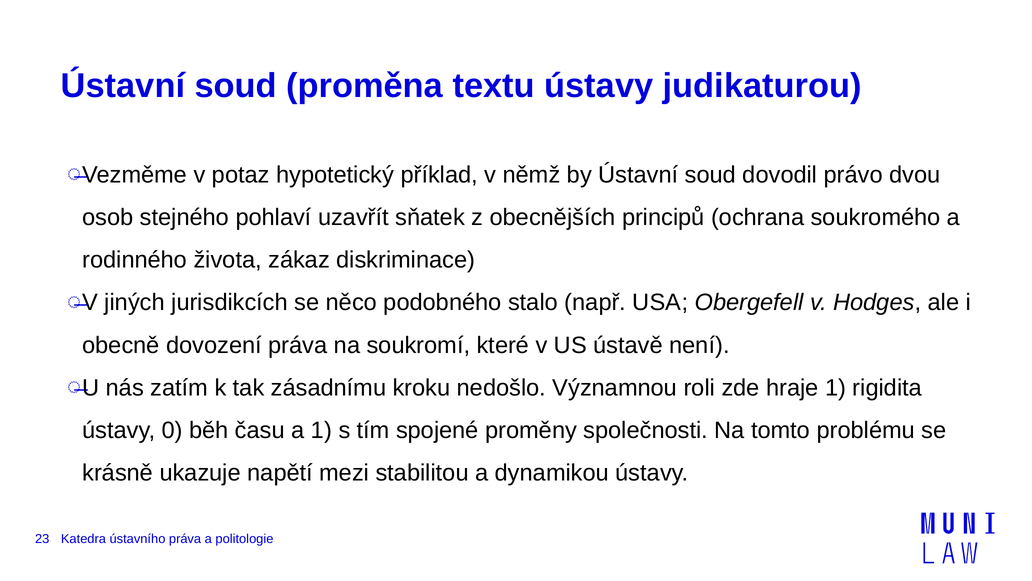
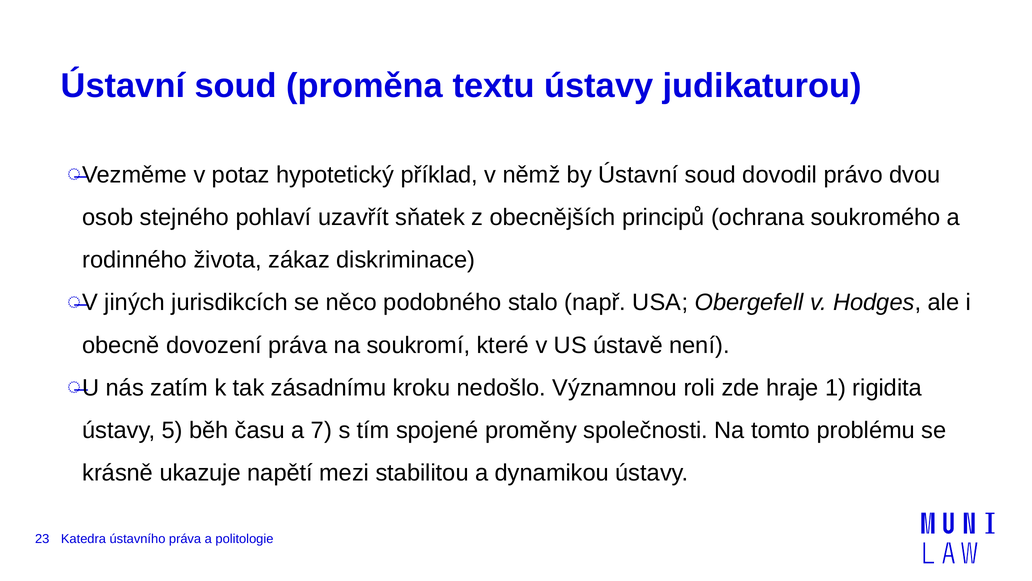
0: 0 -> 5
a 1: 1 -> 7
